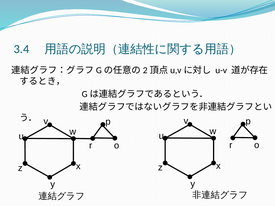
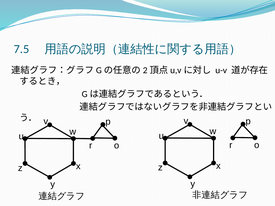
3.4: 3.4 -> 7.5
